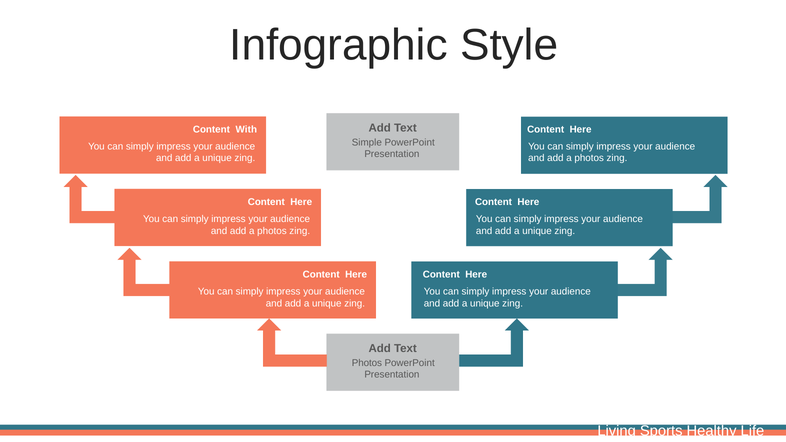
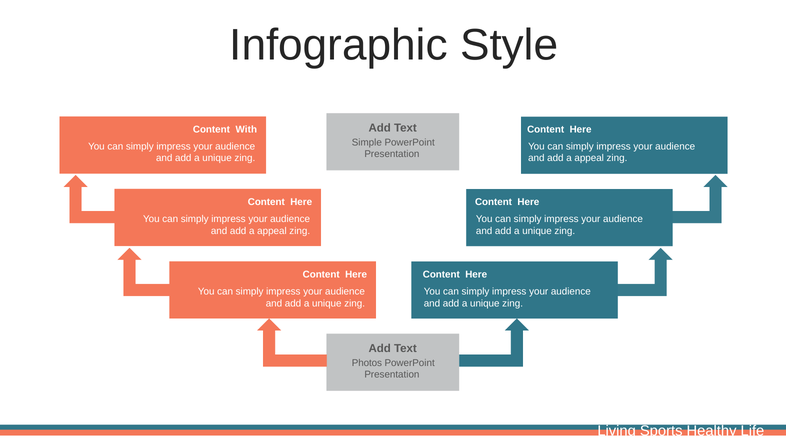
photos at (589, 158): photos -> appeal
photos at (272, 231): photos -> appeal
